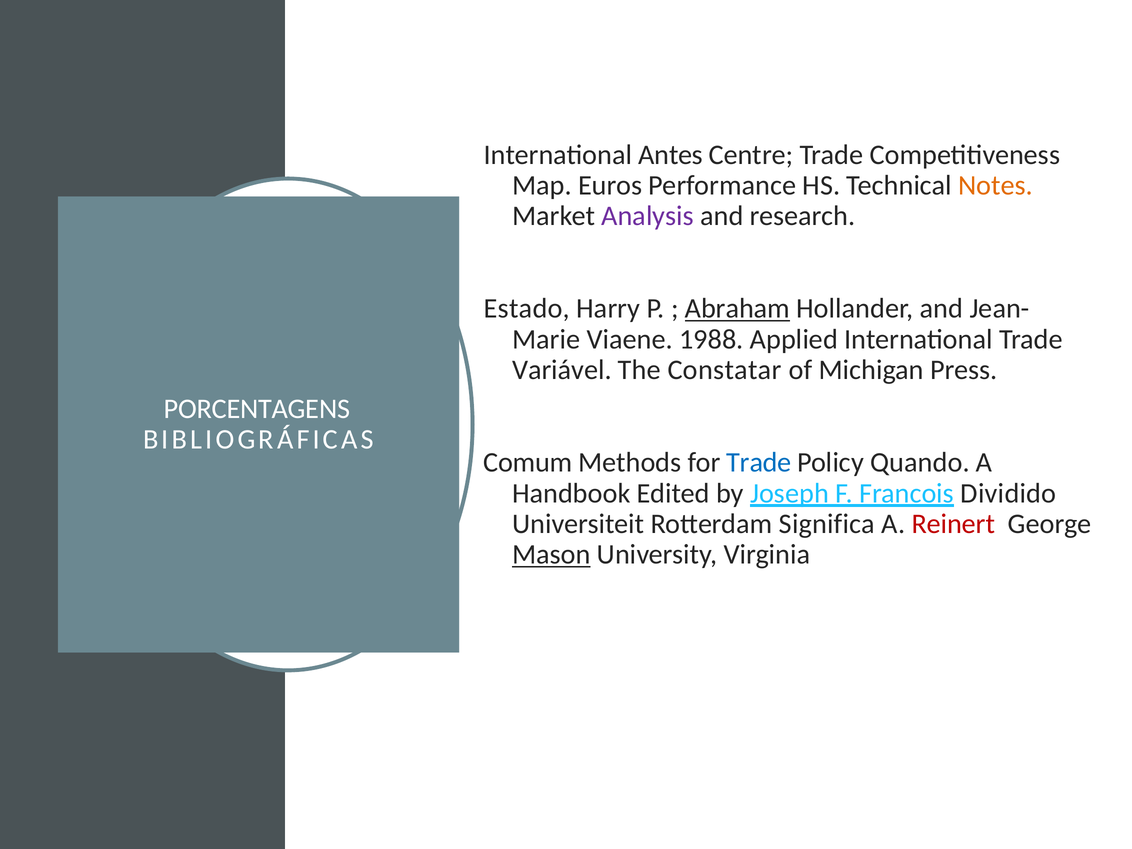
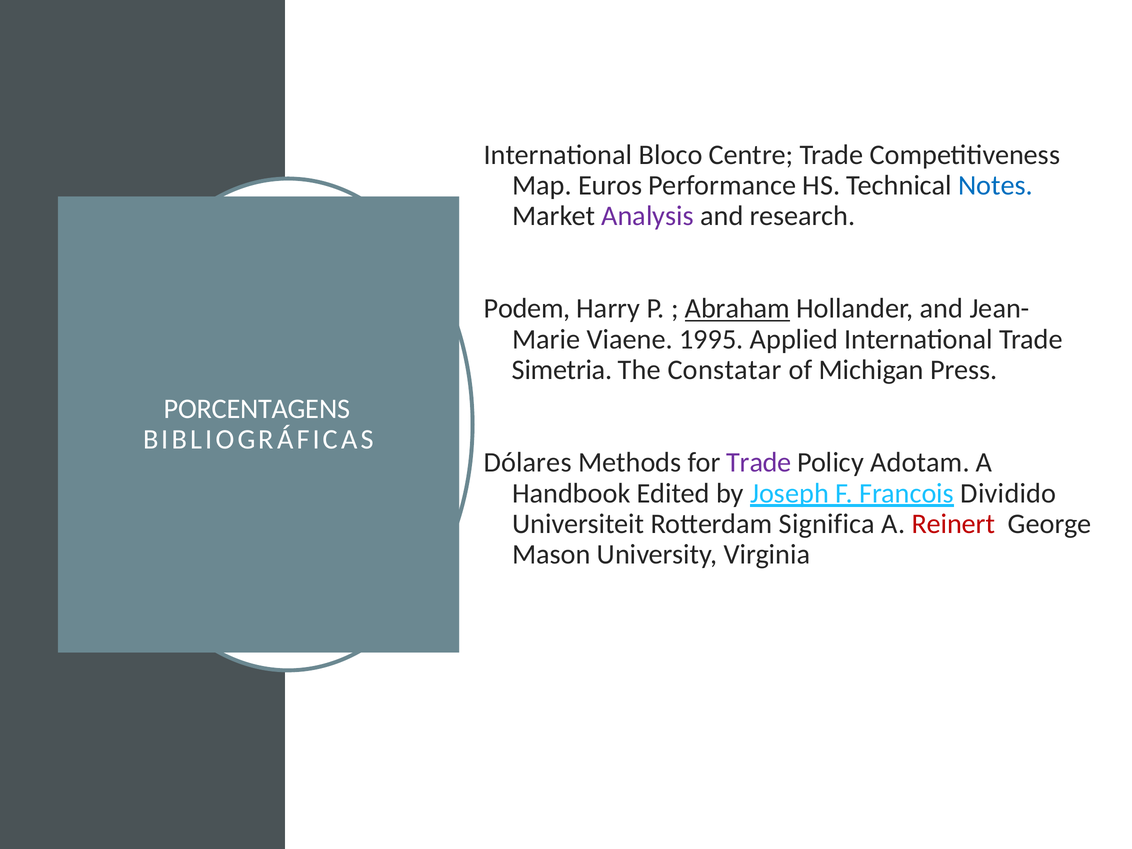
Antes: Antes -> Bloco
Notes colour: orange -> blue
Estado: Estado -> Podem
1988: 1988 -> 1995
Variável: Variável -> Simetria
Comum: Comum -> Dólares
Trade at (759, 462) colour: blue -> purple
Quando: Quando -> Adotam
Mason underline: present -> none
